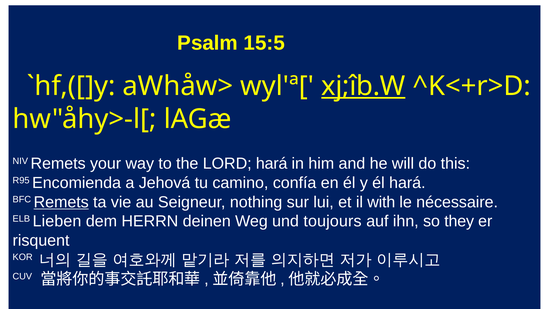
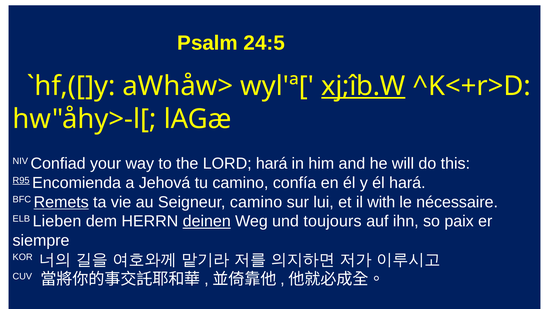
15:5: 15:5 -> 24:5
NIV Remets: Remets -> Confiad
R95 underline: none -> present
Seigneur nothing: nothing -> camino
deinen underline: none -> present
they: they -> paix
risquent: risquent -> siempre
